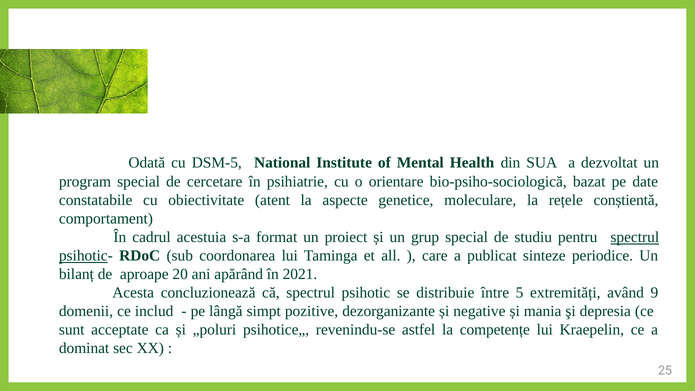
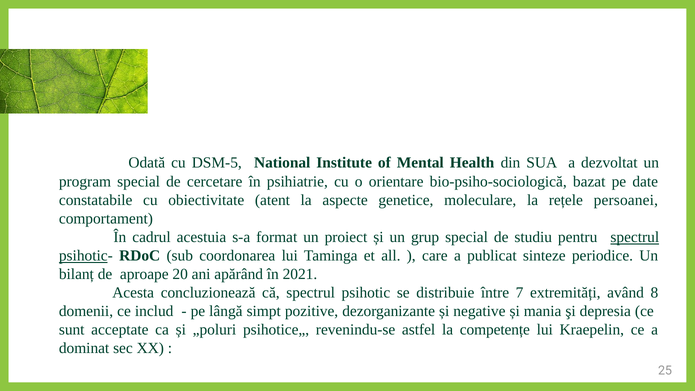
conștientă: conștientă -> persoanei
5: 5 -> 7
9: 9 -> 8
